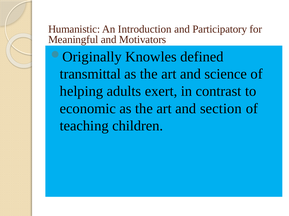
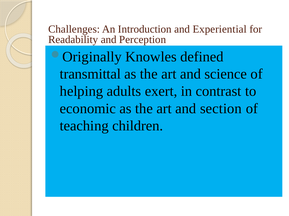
Humanistic: Humanistic -> Challenges
Participatory: Participatory -> Experiential
Meaningful: Meaningful -> Readability
Motivators: Motivators -> Perception
